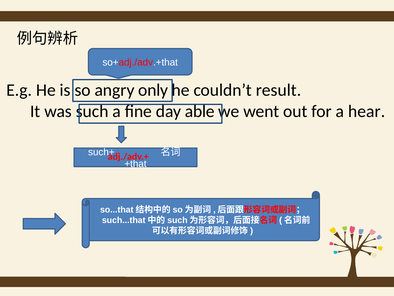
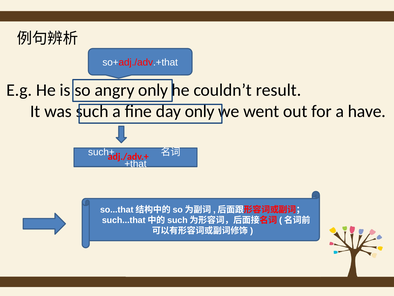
day able: able -> only
hear: hear -> have
